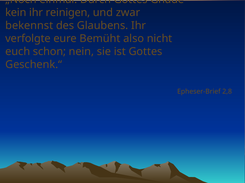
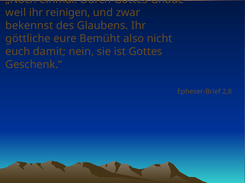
kein: kein -> weil
verfolgte: verfolgte -> göttliche
schon: schon -> damit
